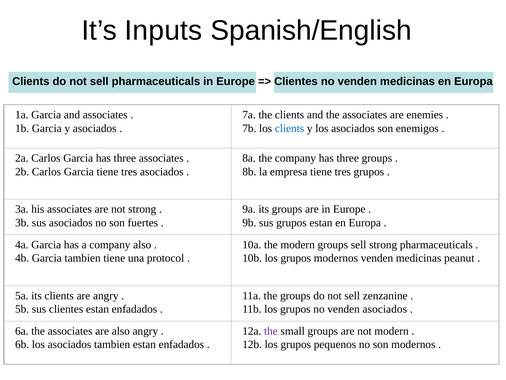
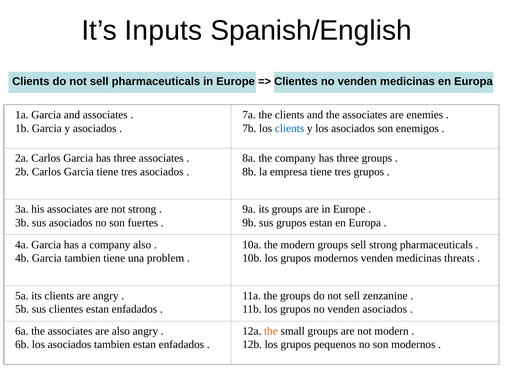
protocol: protocol -> problem
peanut: peanut -> threats
the at (271, 331) colour: purple -> orange
